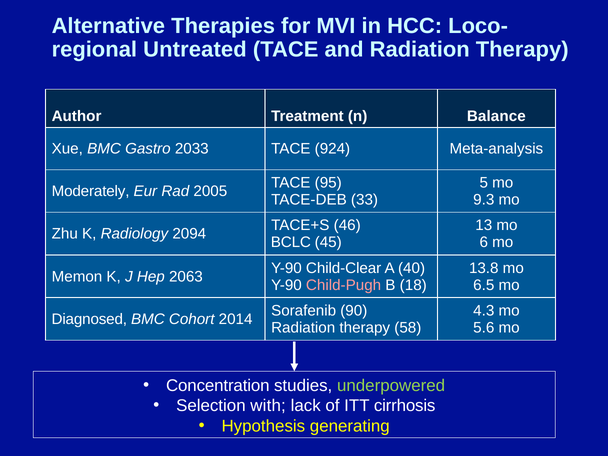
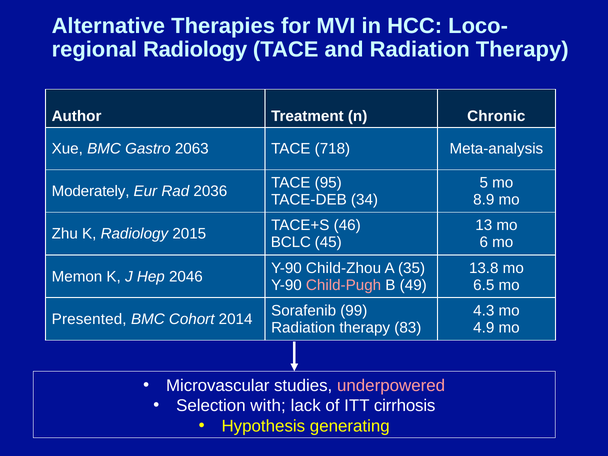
Untreated at (195, 50): Untreated -> Radiology
Balance: Balance -> Chronic
2033: 2033 -> 2063
924: 924 -> 718
2005: 2005 -> 2036
33: 33 -> 34
9.3: 9.3 -> 8.9
2094: 2094 -> 2015
Child-Clear: Child-Clear -> Child-Zhou
40: 40 -> 35
2063: 2063 -> 2046
18: 18 -> 49
90: 90 -> 99
Diagnosed: Diagnosed -> Presented
58: 58 -> 83
5.6: 5.6 -> 4.9
Concentration: Concentration -> Microvascular
underpowered colour: light green -> pink
